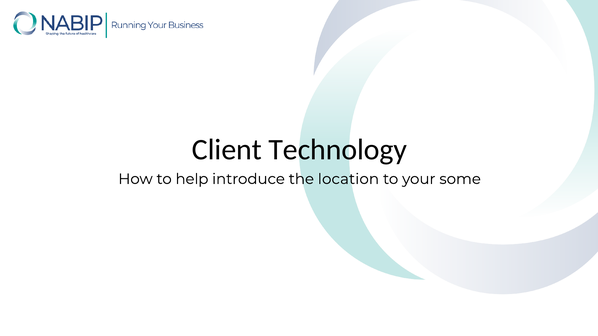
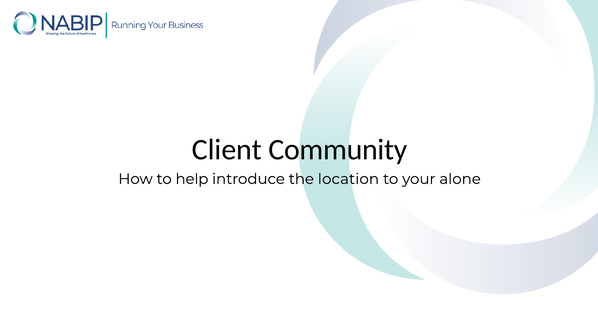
Technology: Technology -> Community
some: some -> alone
